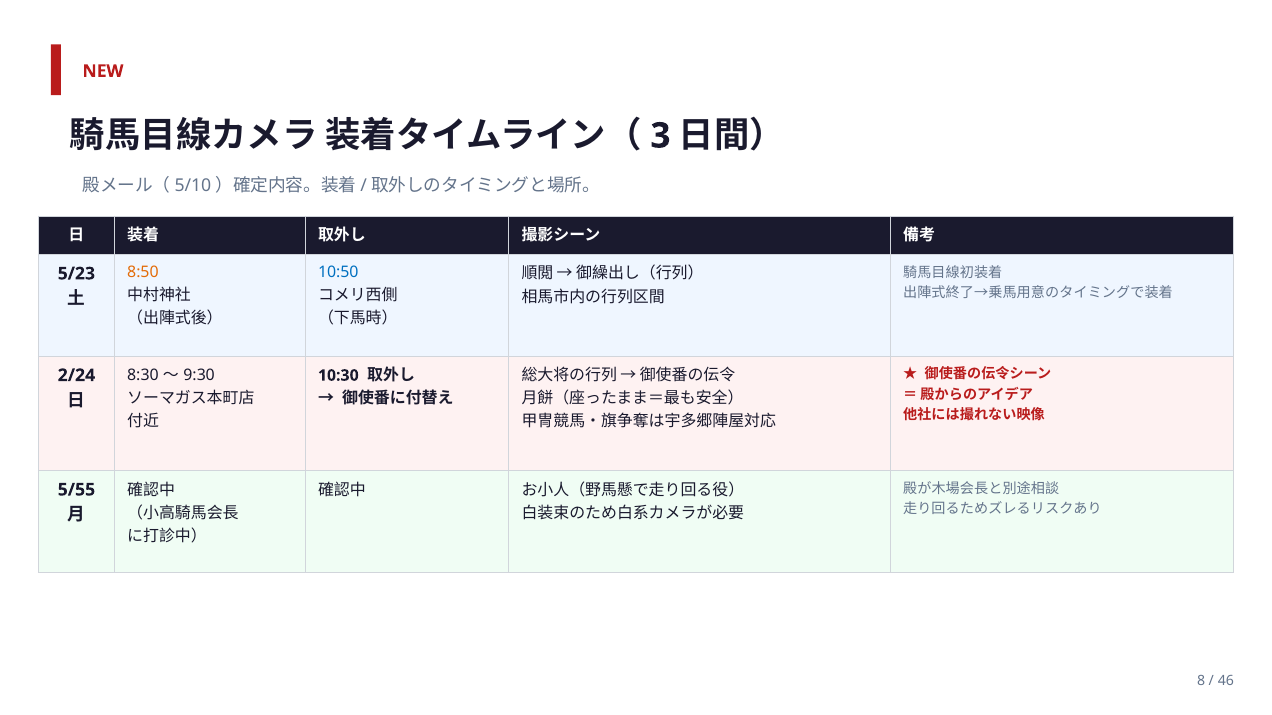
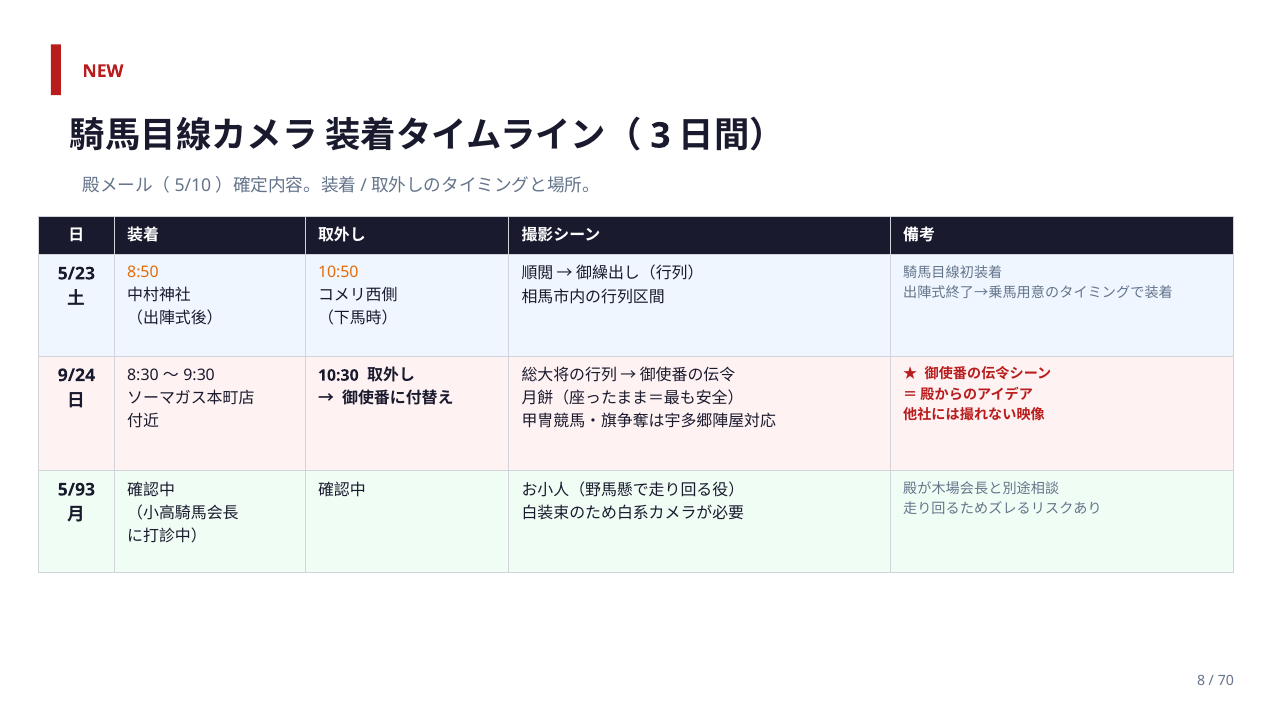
10:50 colour: blue -> orange
2/24: 2/24 -> 9/24
5/55: 5/55 -> 5/93
46: 46 -> 70
